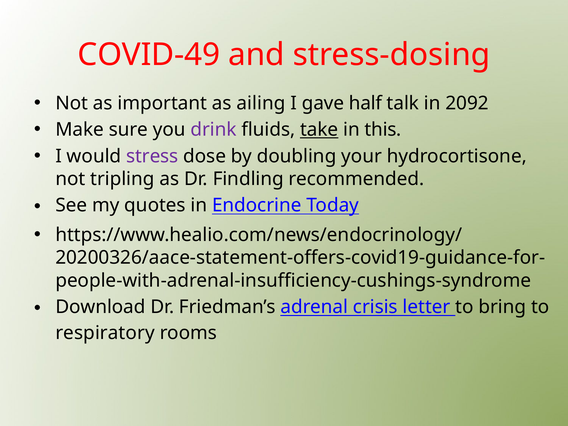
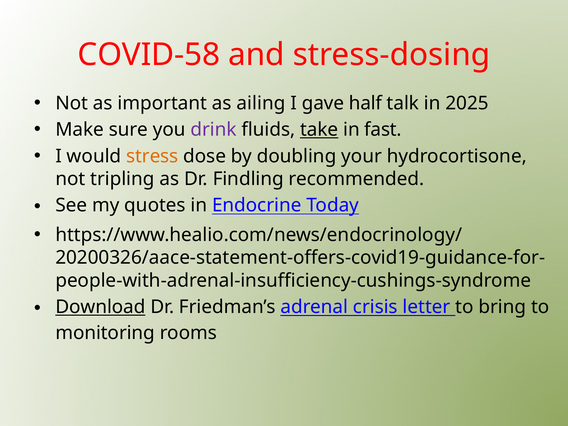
COVID-49: COVID-49 -> COVID-58
2092: 2092 -> 2025
this: this -> fast
stress colour: purple -> orange
Download underline: none -> present
respiratory: respiratory -> monitoring
